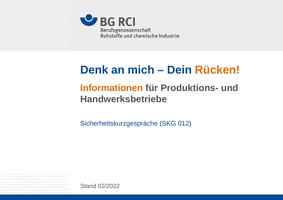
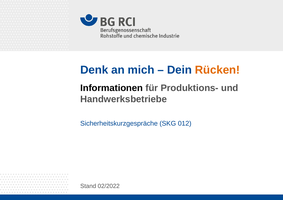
Informationen colour: orange -> black
